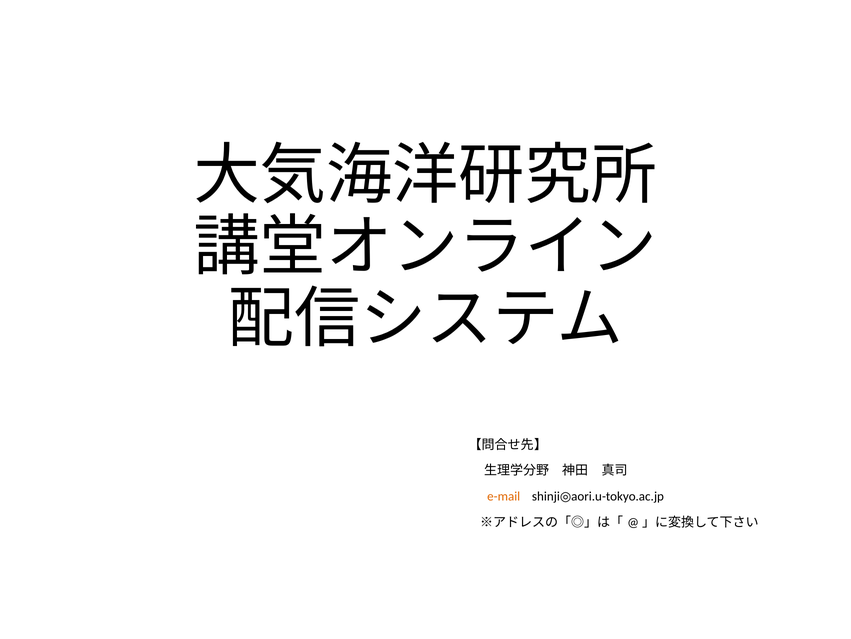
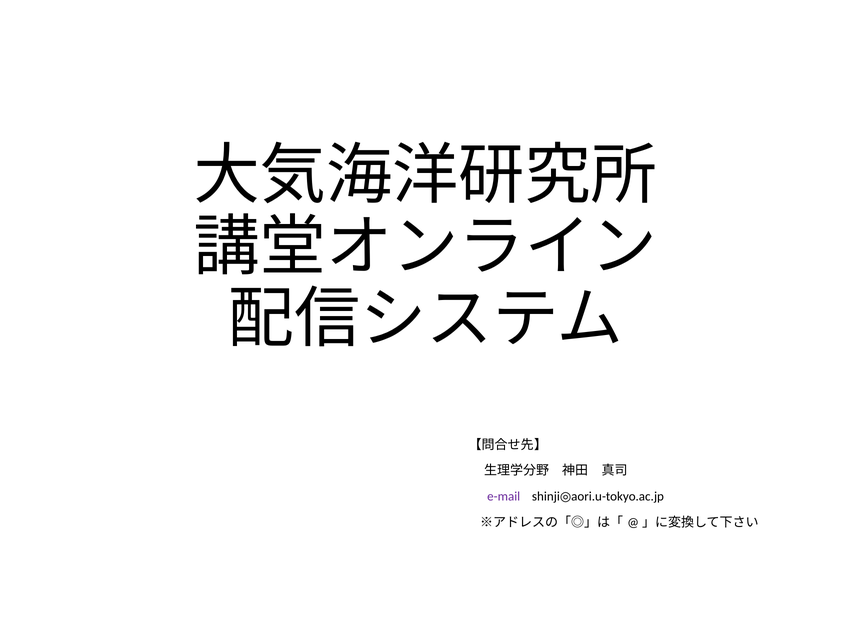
e-mail colour: orange -> purple
